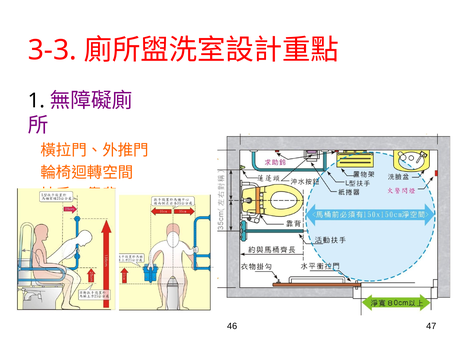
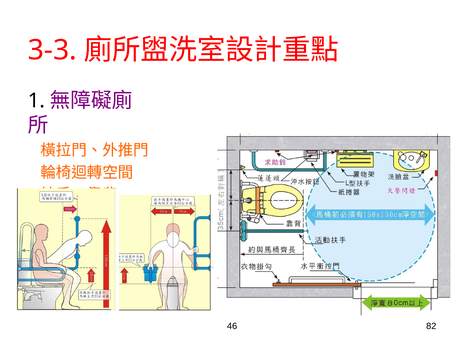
47: 47 -> 82
